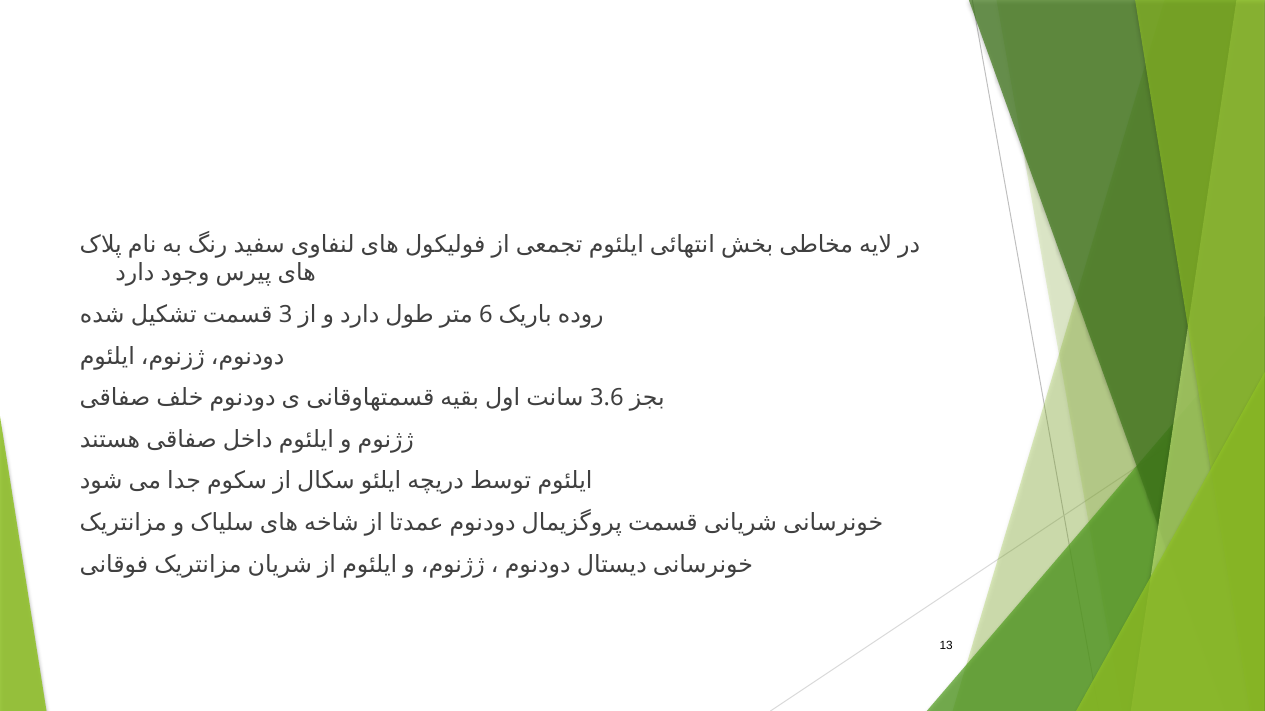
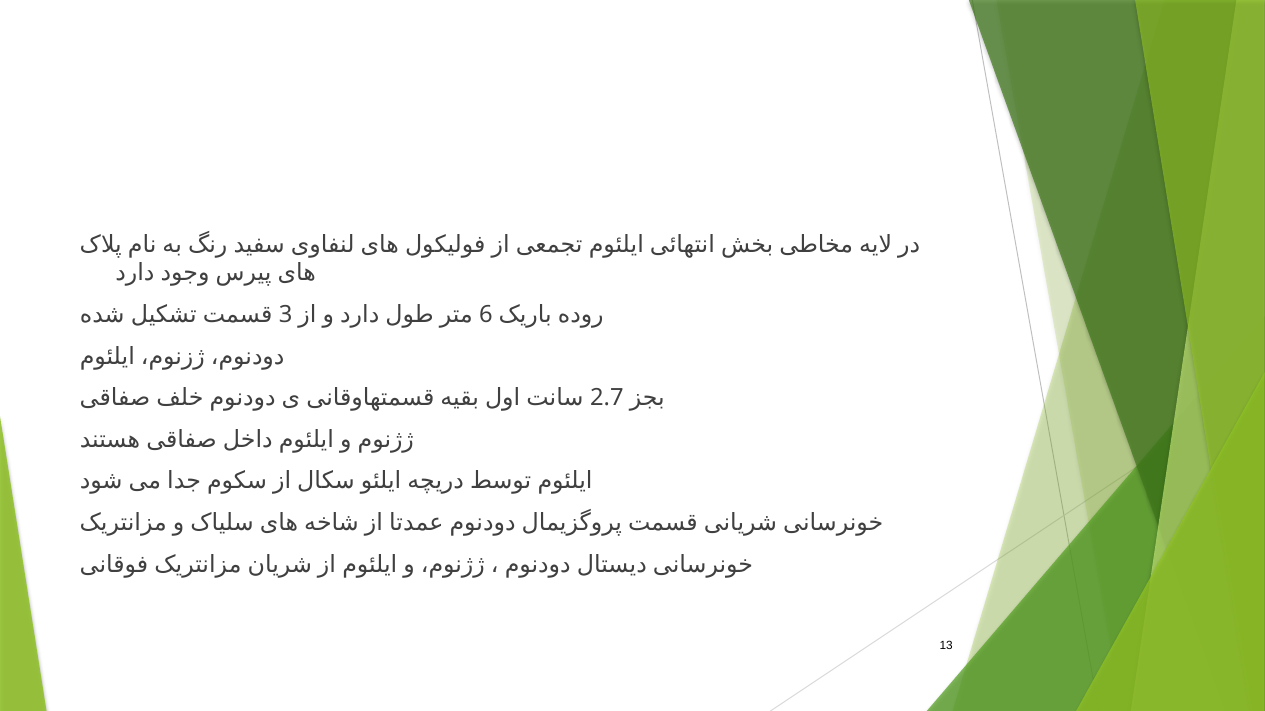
3.6: 3.6 -> 2.7
